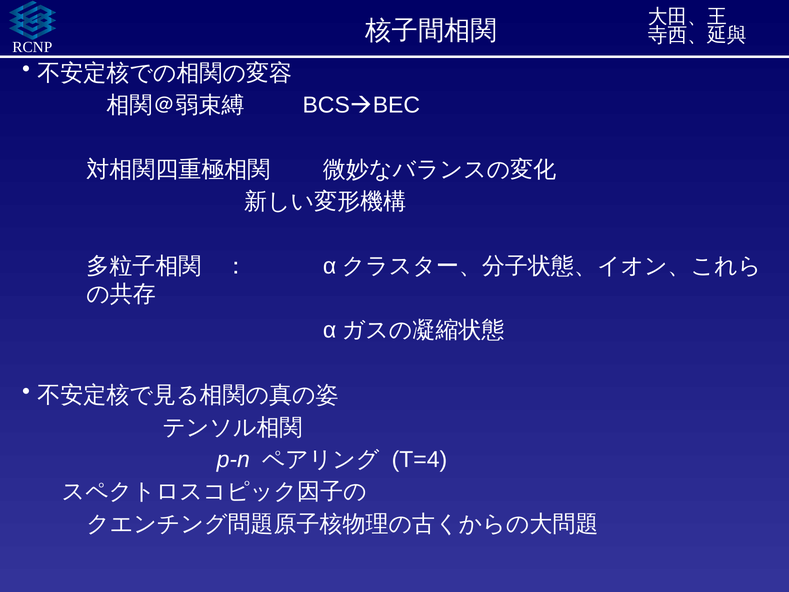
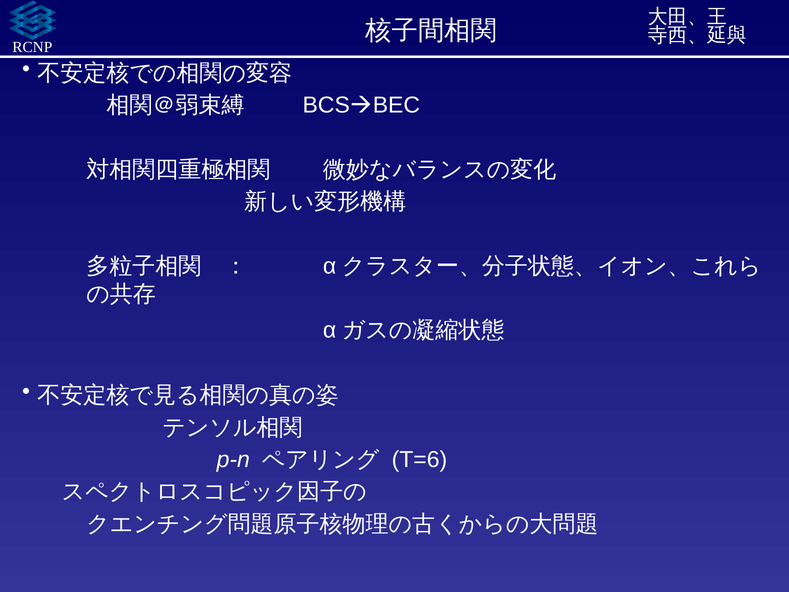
T=4: T=4 -> T=6
